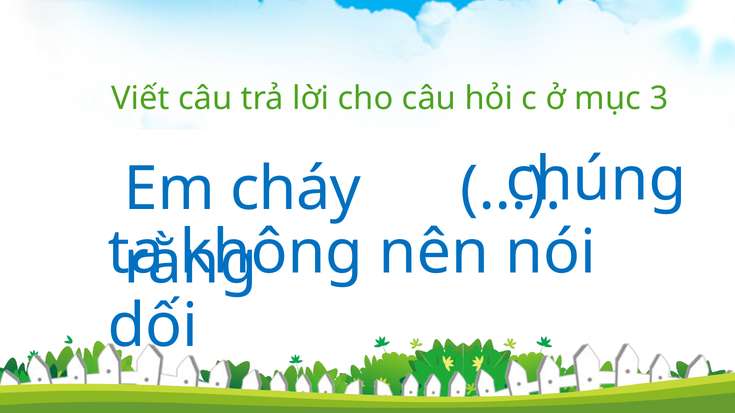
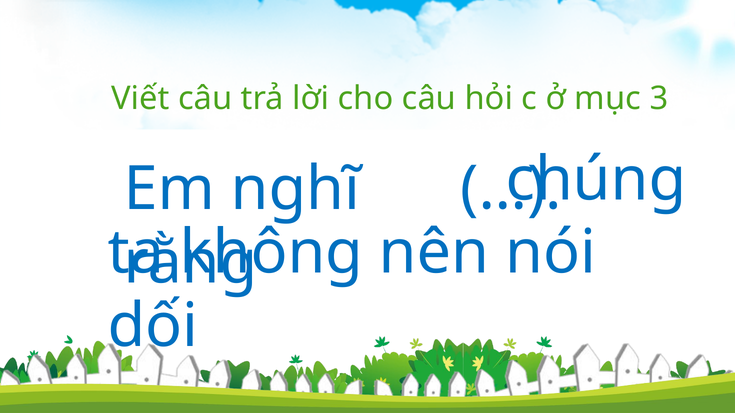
cháy: cháy -> nghĩ
